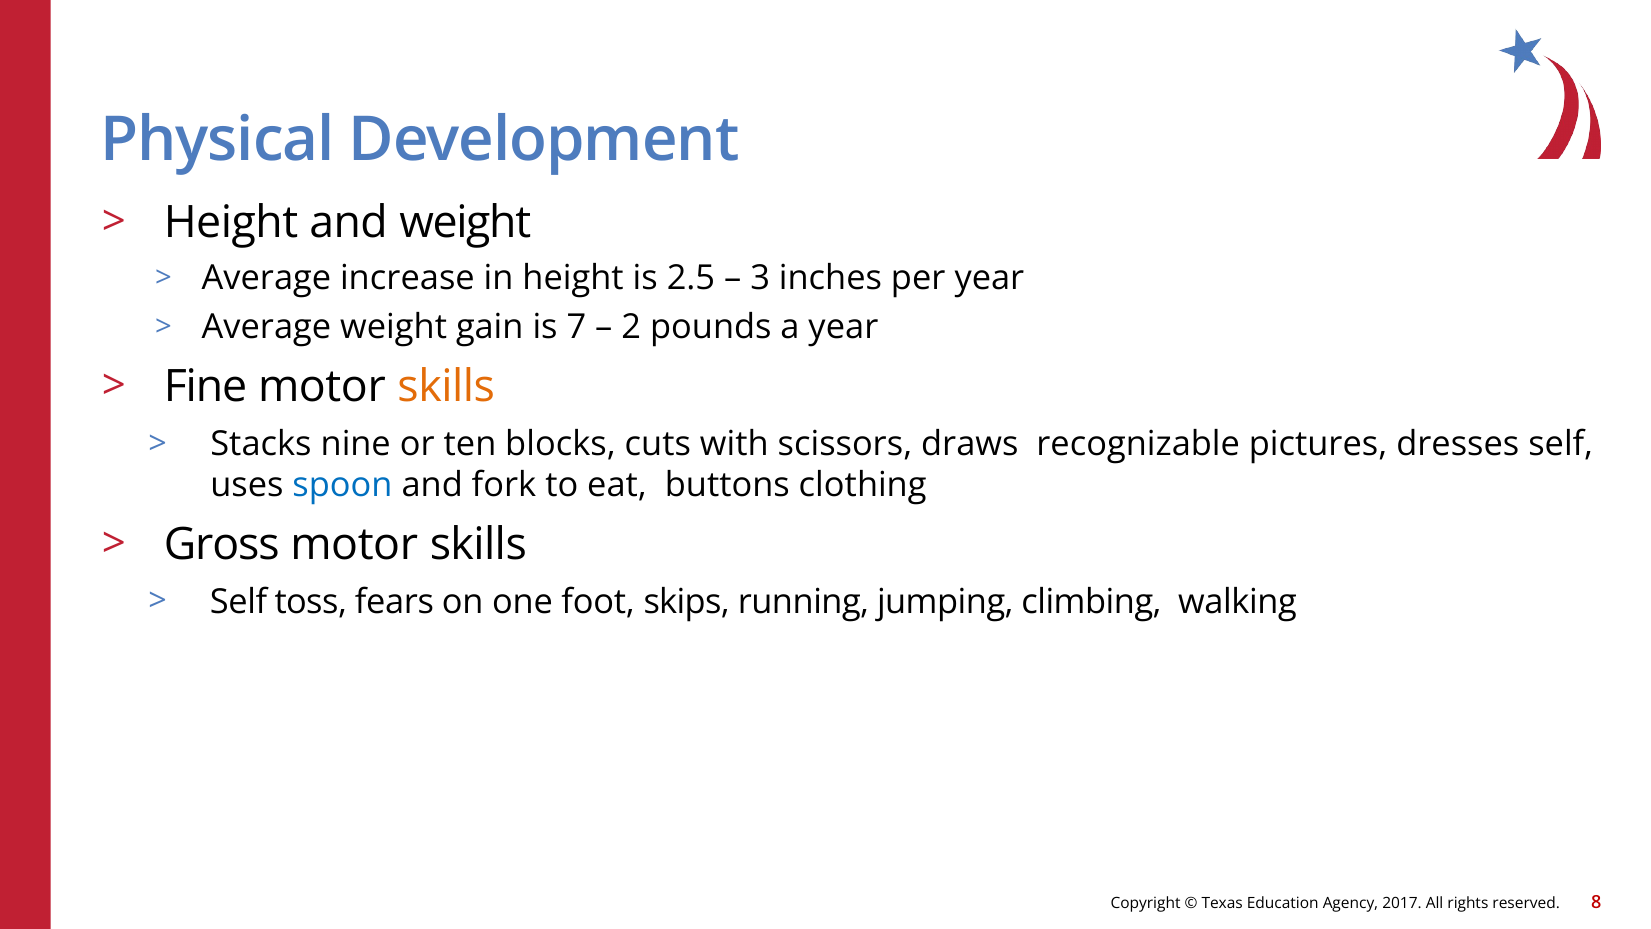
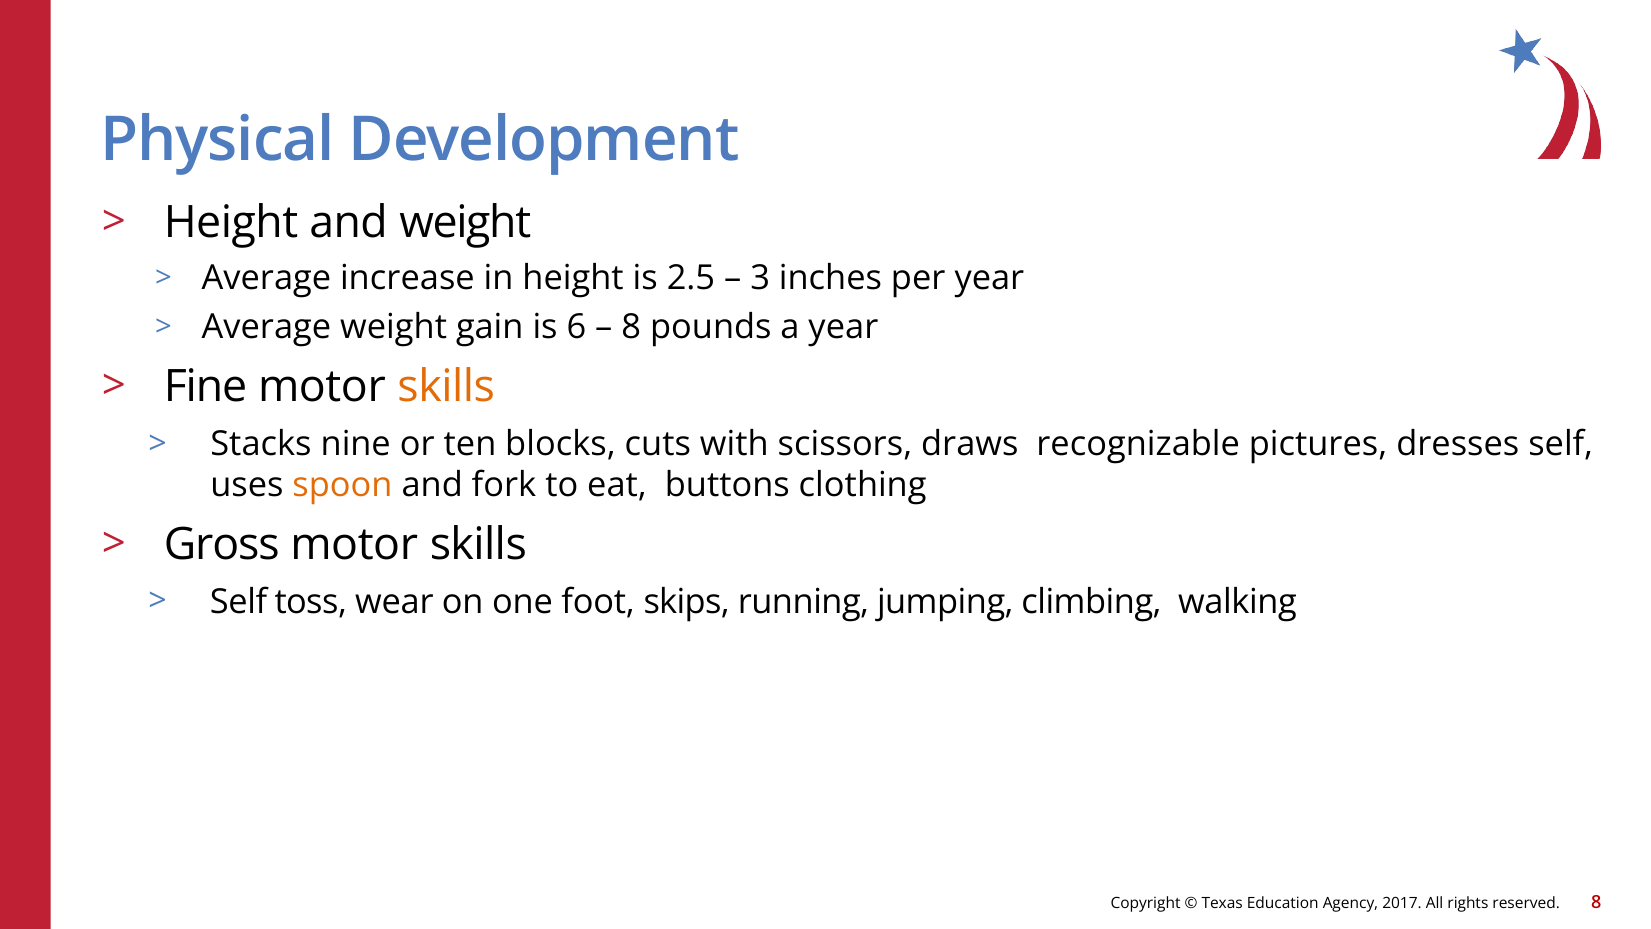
7: 7 -> 6
2 at (631, 327): 2 -> 8
spoon colour: blue -> orange
fears: fears -> wear
